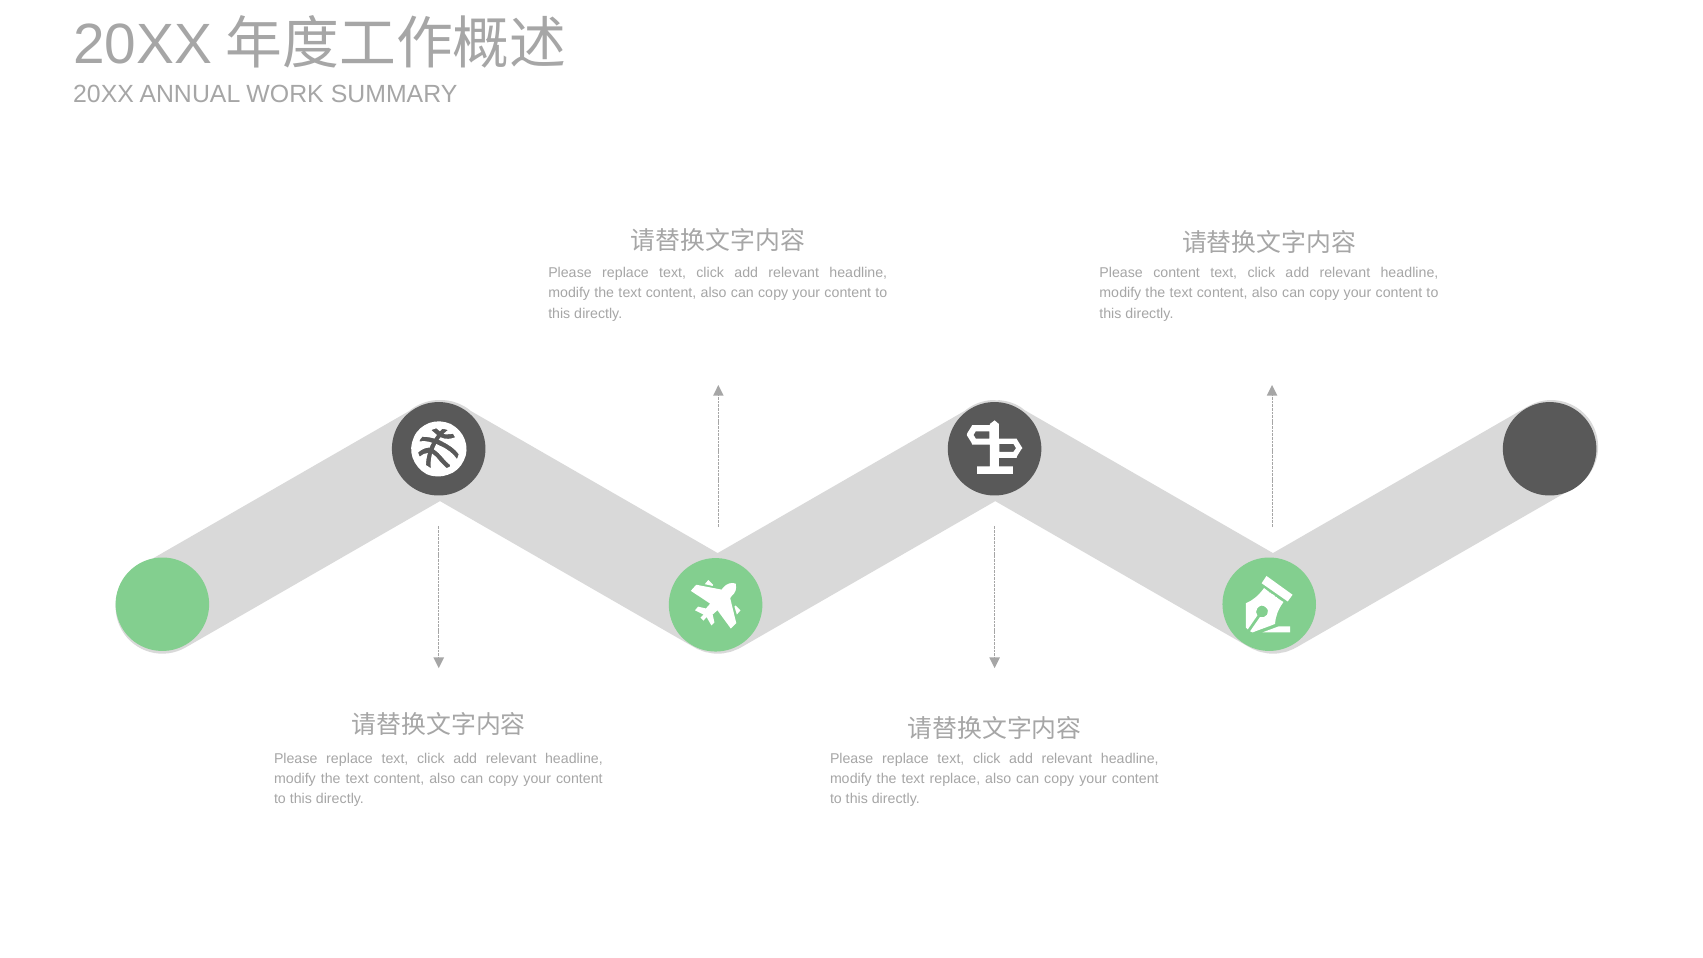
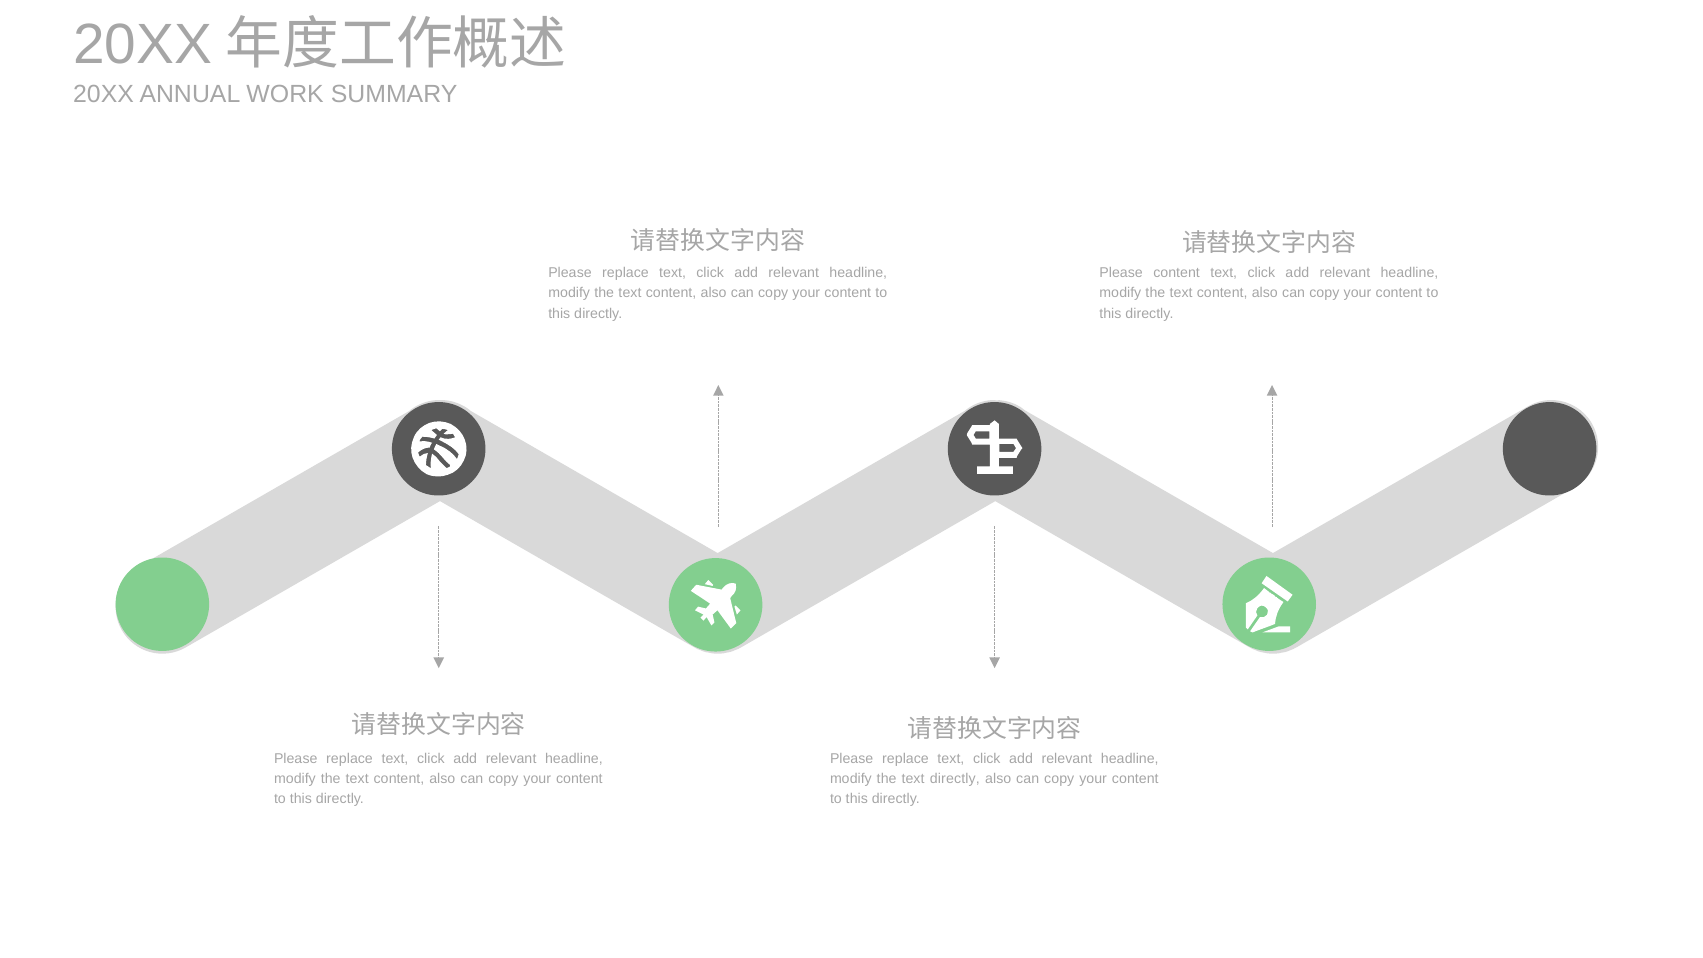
text replace: replace -> directly
